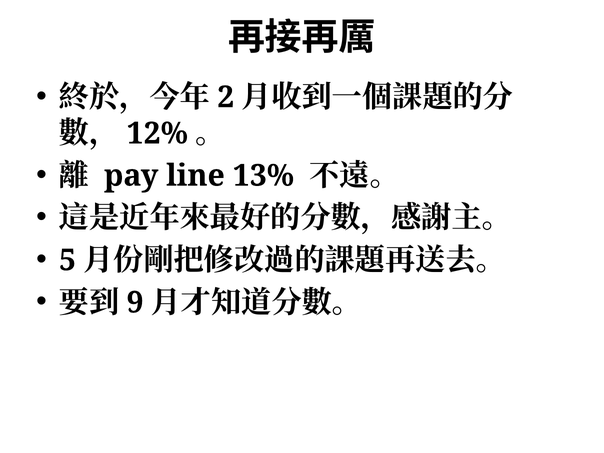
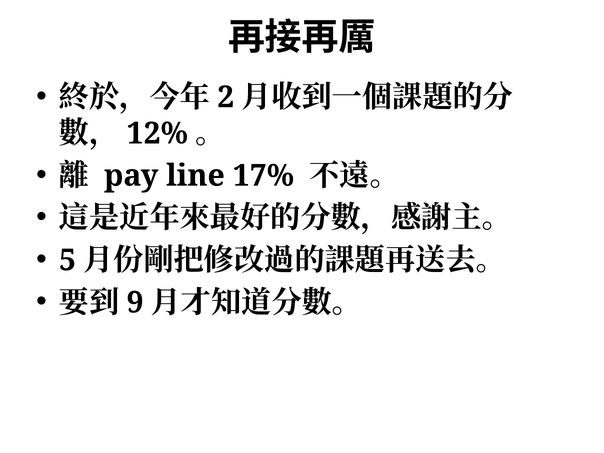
13%: 13% -> 17%
